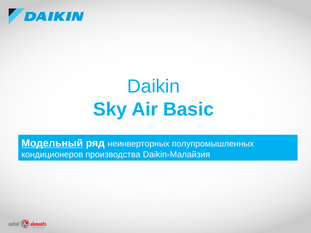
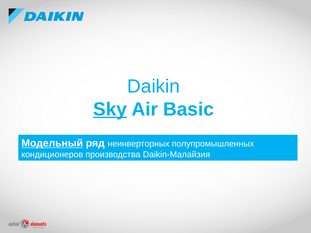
Sky underline: none -> present
